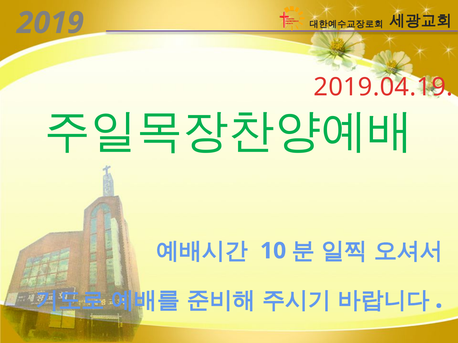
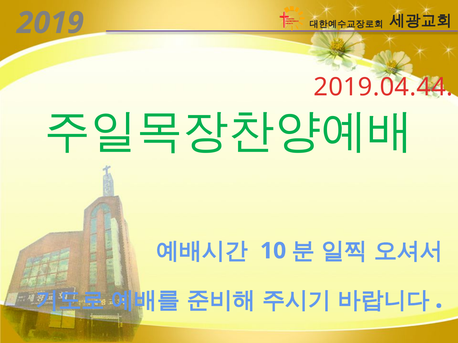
2019.04.19: 2019.04.19 -> 2019.04.44
